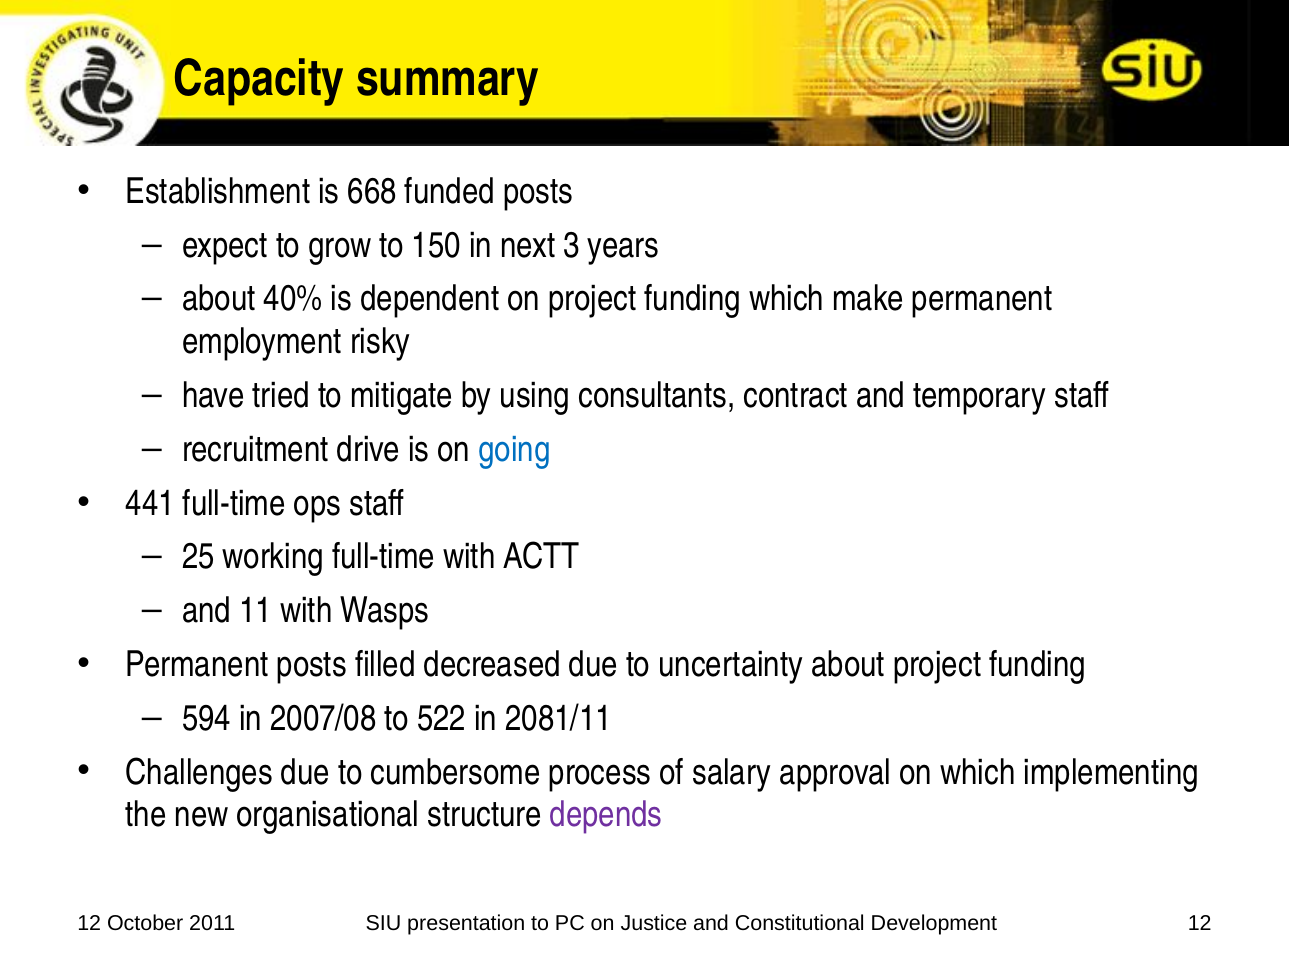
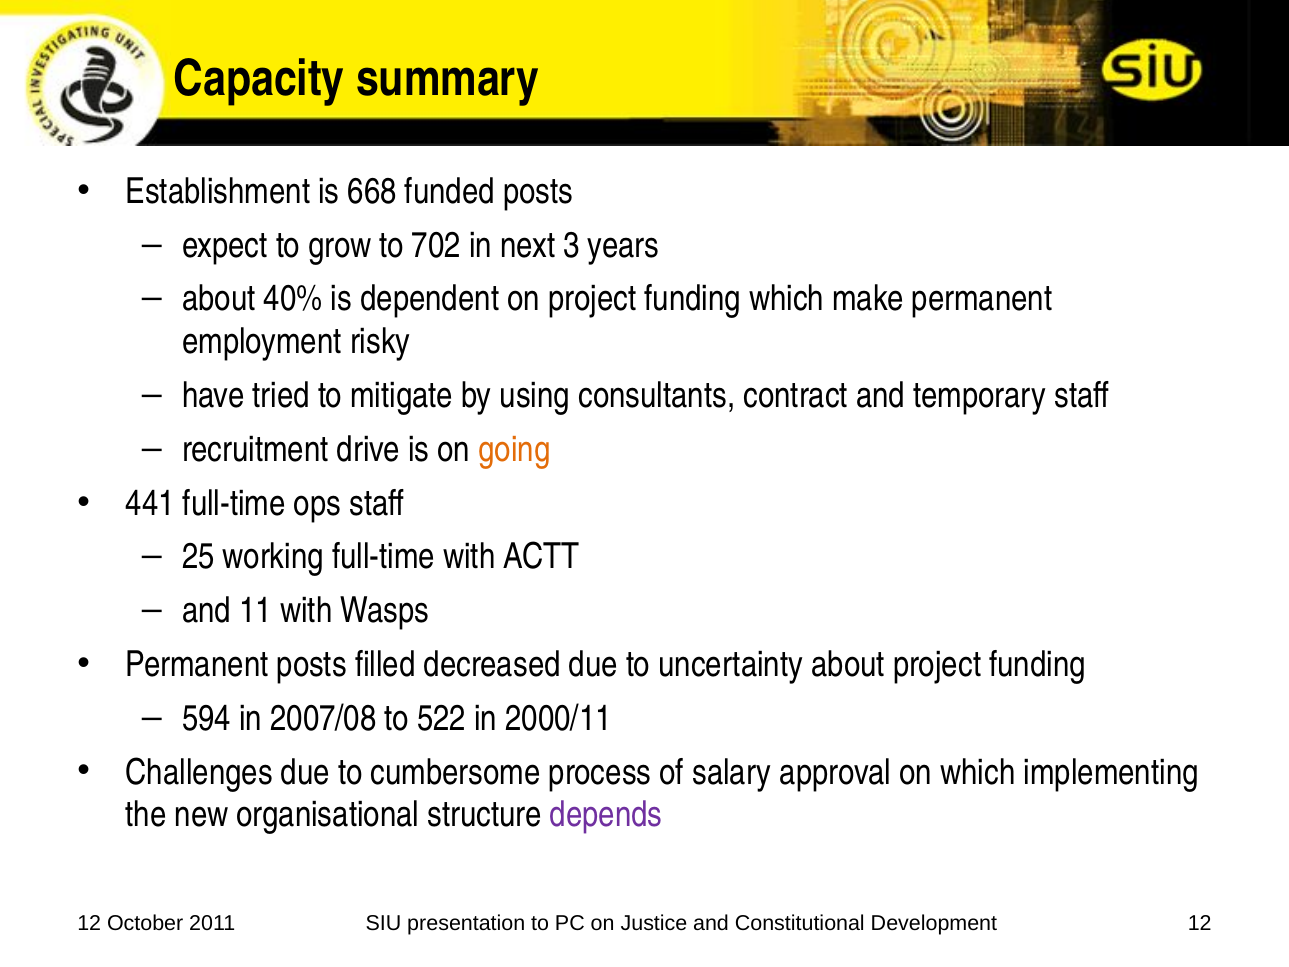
150: 150 -> 702
going colour: blue -> orange
2081/11: 2081/11 -> 2000/11
